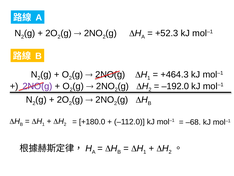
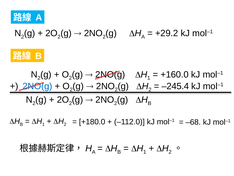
+52.3: +52.3 -> +29.2
+464.3: +464.3 -> +160.0
2NO(g at (37, 86) colour: purple -> blue
–192.0: –192.0 -> –245.4
